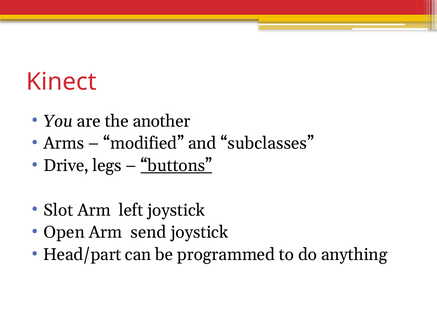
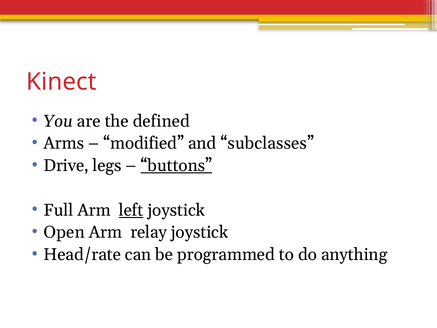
another: another -> defined
Slot: Slot -> Full
left underline: none -> present
send: send -> relay
Head/part: Head/part -> Head/rate
